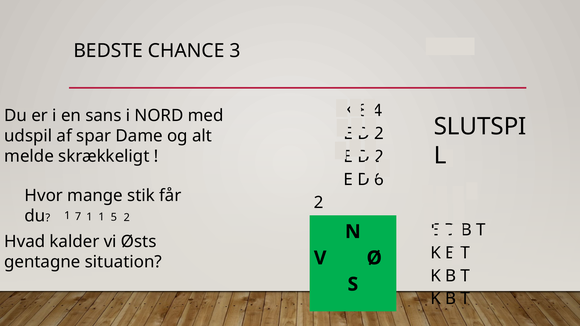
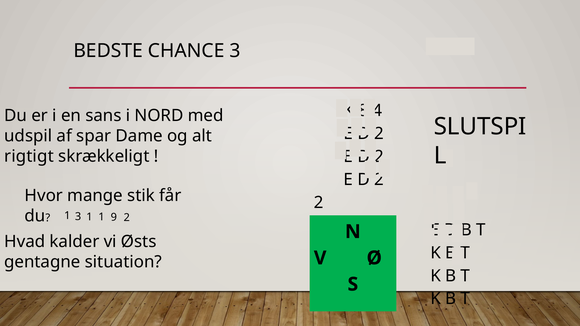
melde: melde -> rigtigt
6 at (379, 180): 6 -> 2
1 7: 7 -> 3
5: 5 -> 9
